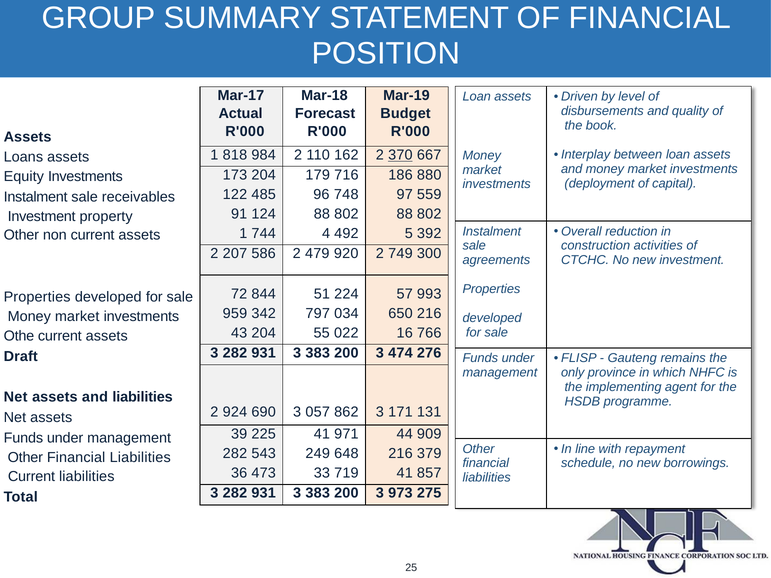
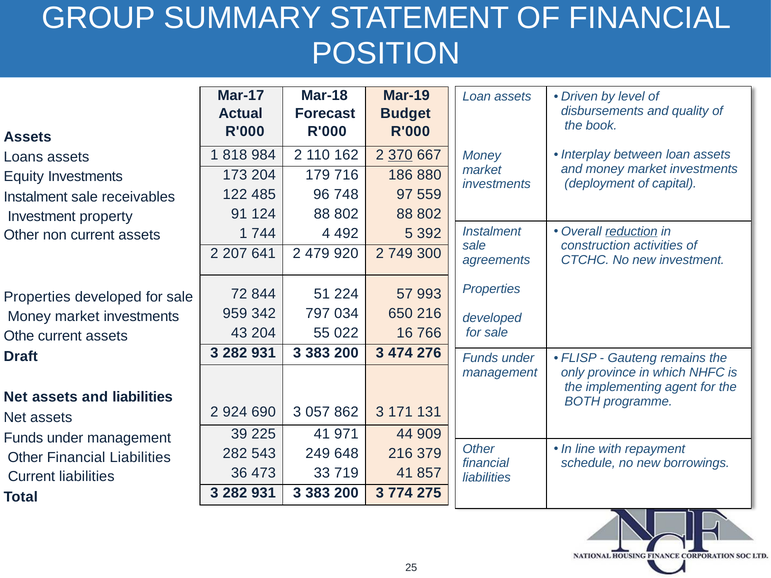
reduction underline: none -> present
586: 586 -> 641
HSDB: HSDB -> BOTH
973: 973 -> 774
